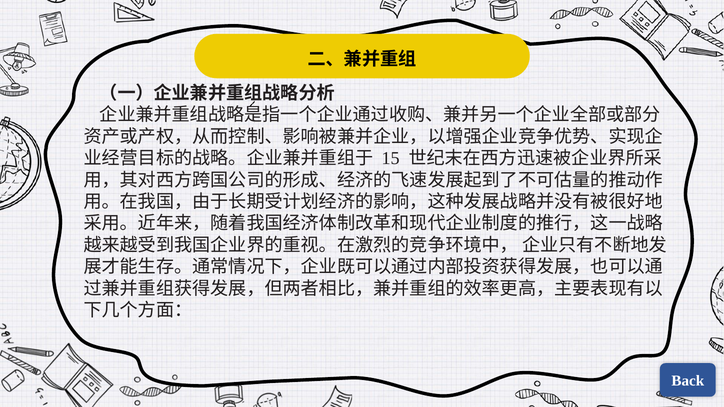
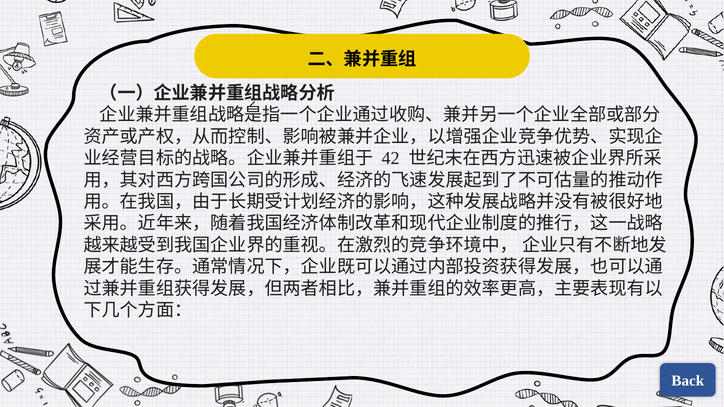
15: 15 -> 42
